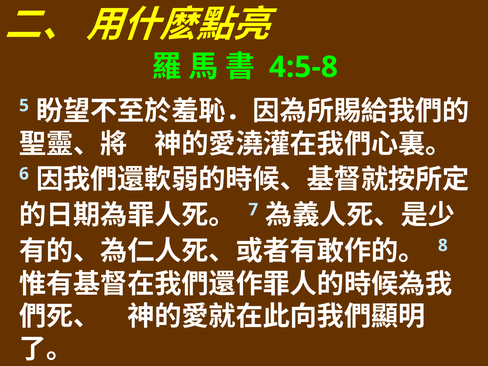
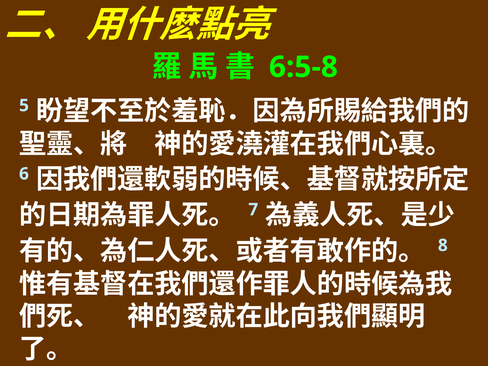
4:5-8: 4:5-8 -> 6:5-8
